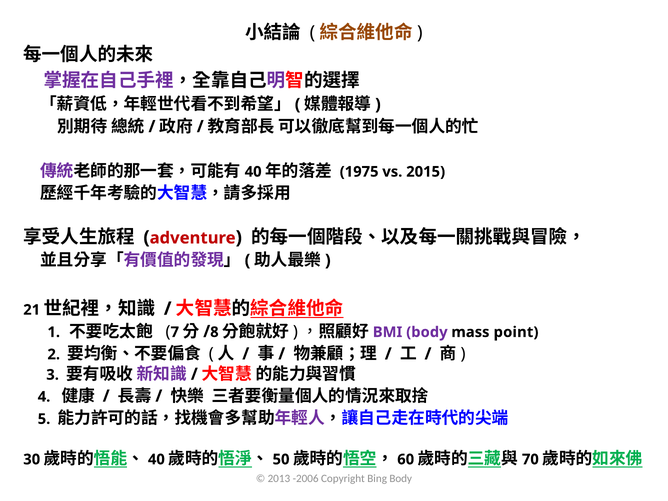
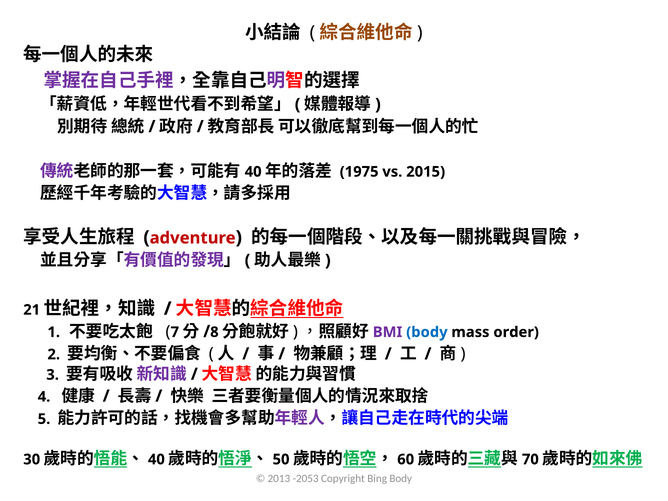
body at (427, 332) colour: purple -> blue
point: point -> order
-2006: -2006 -> -2053
